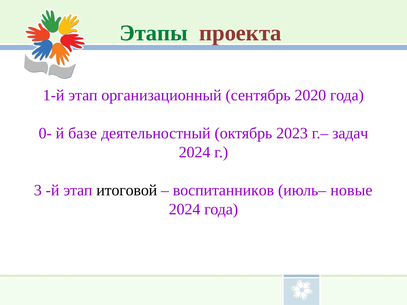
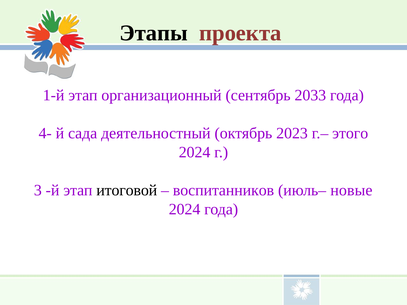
Этапы colour: green -> black
2020: 2020 -> 2033
0-: 0- -> 4-
базе: базе -> сада
задач: задач -> этого
